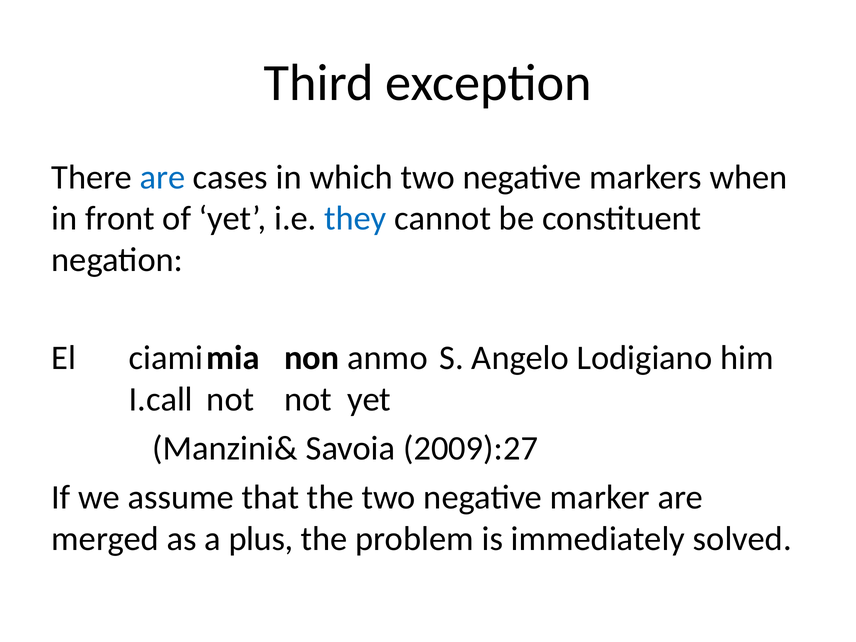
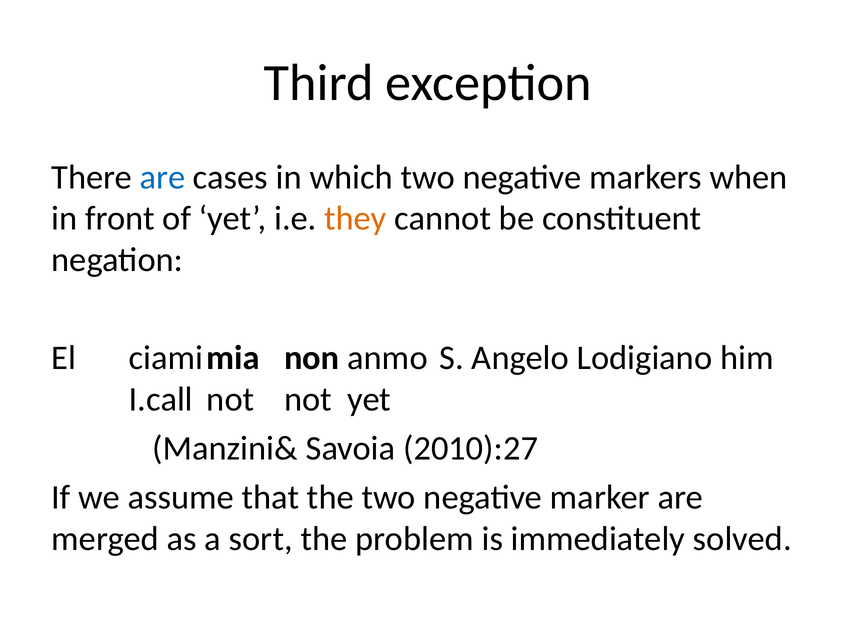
they colour: blue -> orange
2009):27: 2009):27 -> 2010):27
plus: plus -> sort
